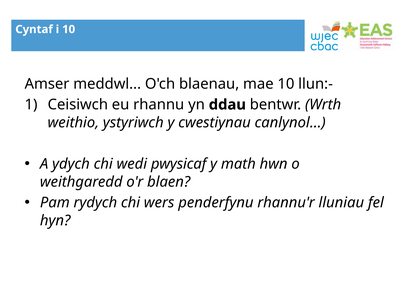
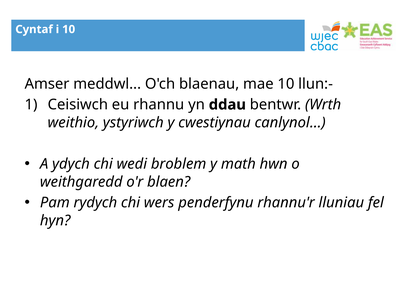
pwysicaf: pwysicaf -> broblem
